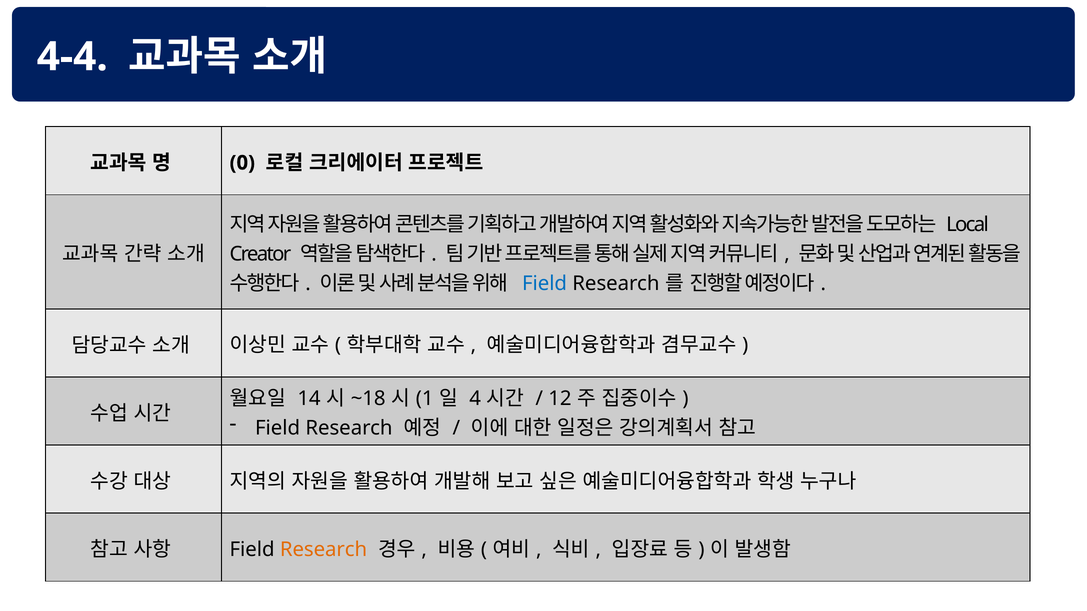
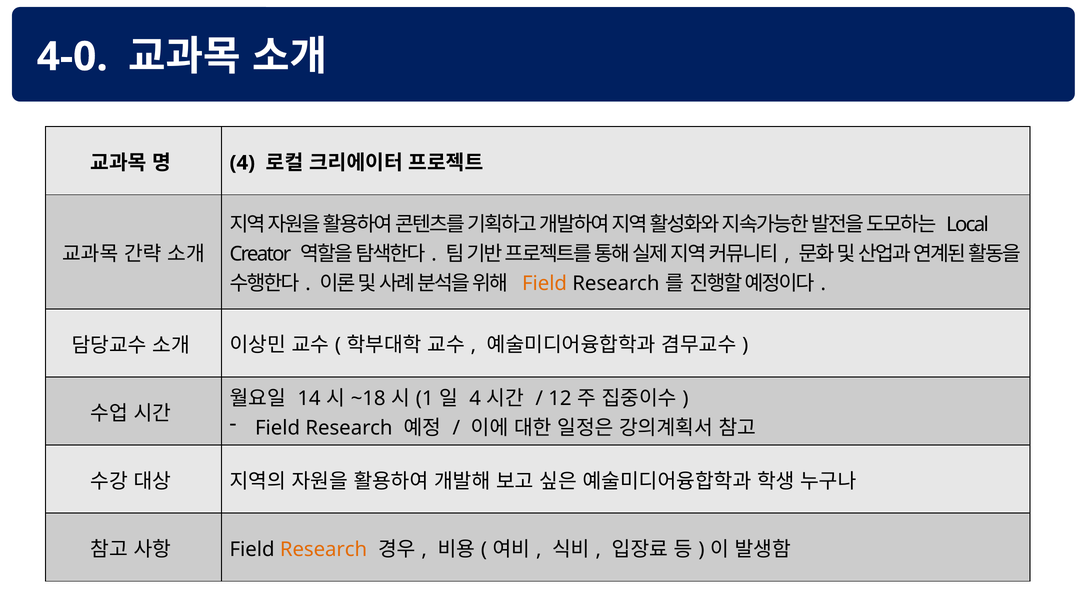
4-4: 4-4 -> 4-0
0 at (242, 163): 0 -> 4
Field at (545, 284) colour: blue -> orange
